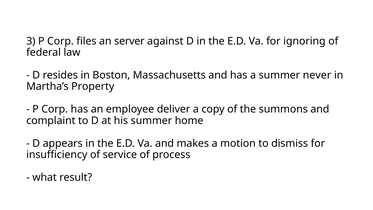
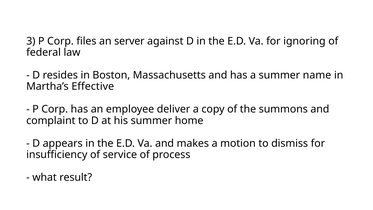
never: never -> name
Property: Property -> Effective
